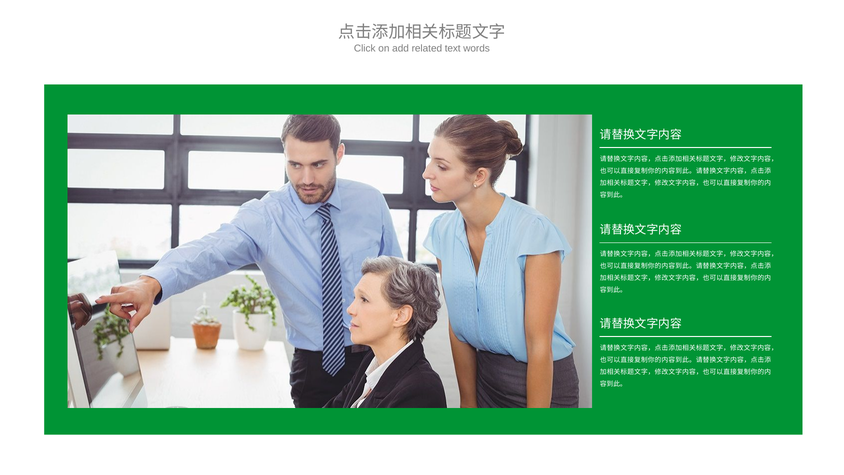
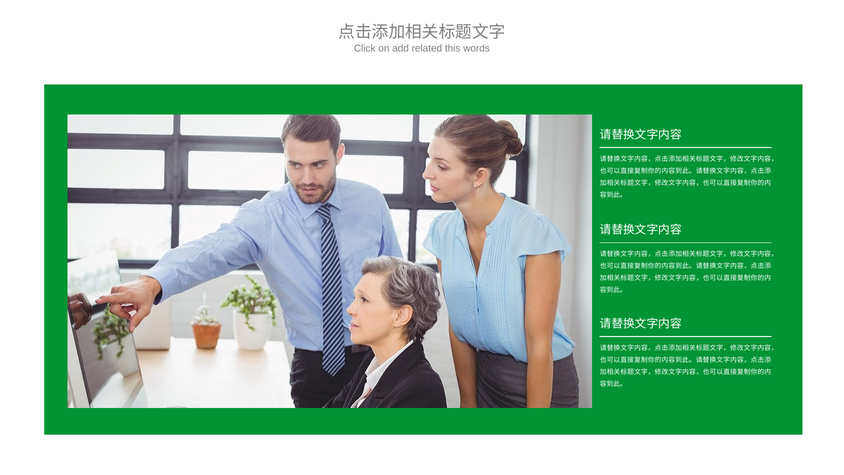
text: text -> this
